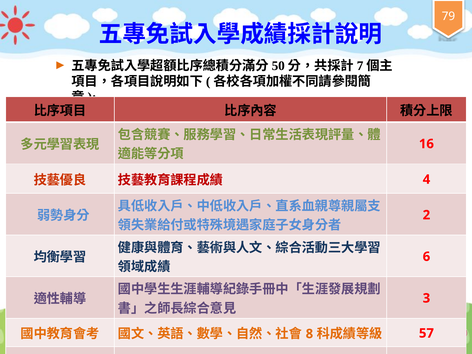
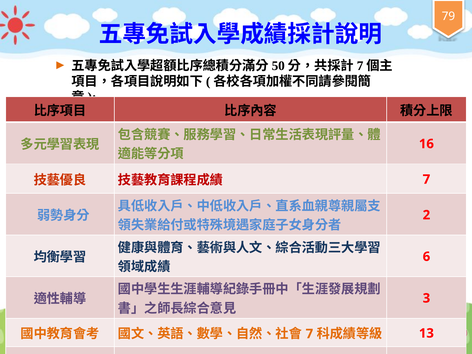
4 at (426, 179): 4 -> 7
8 at (309, 334): 8 -> 7
57: 57 -> 13
